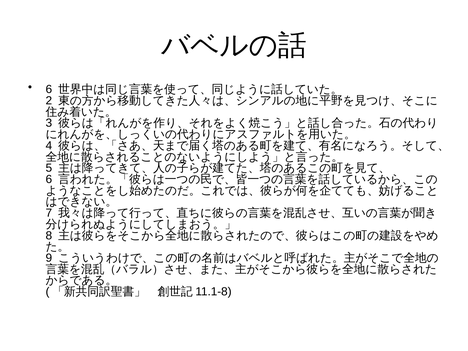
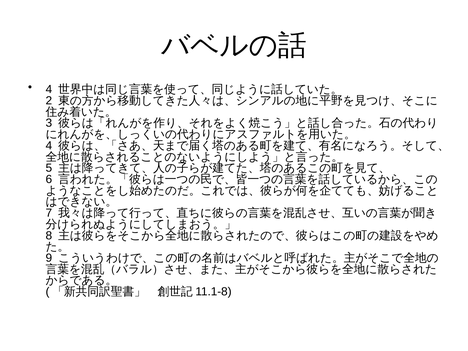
6 at (49, 89): 6 -> 4
